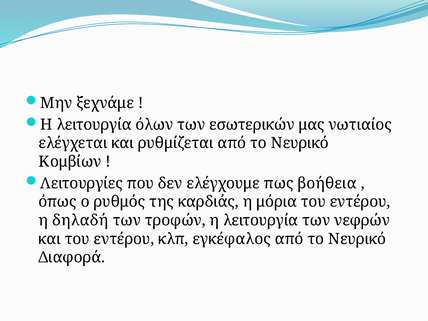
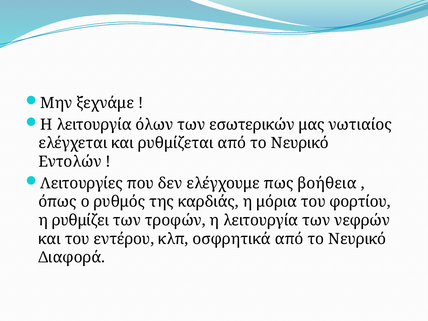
Κομβίων: Κομβίων -> Εντολών
εντέρου at (360, 202): εντέρου -> φορτίου
δηλαδή: δηλαδή -> ρυθμίζει
εγκέφαλος: εγκέφαλος -> οσφρητικά
